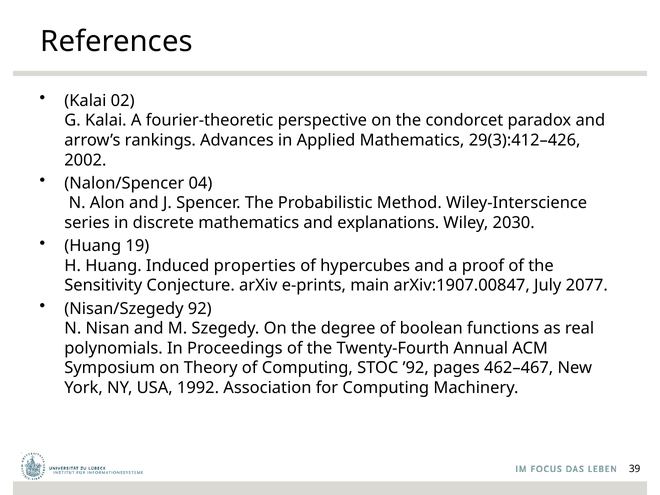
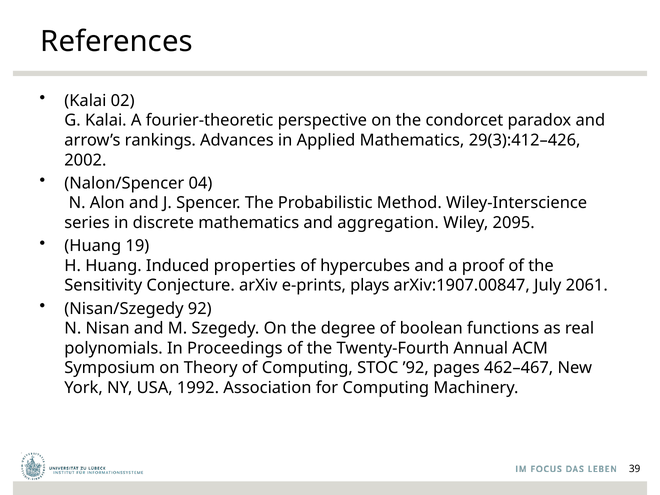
explanations: explanations -> aggregation
2030: 2030 -> 2095
main: main -> plays
2077: 2077 -> 2061
